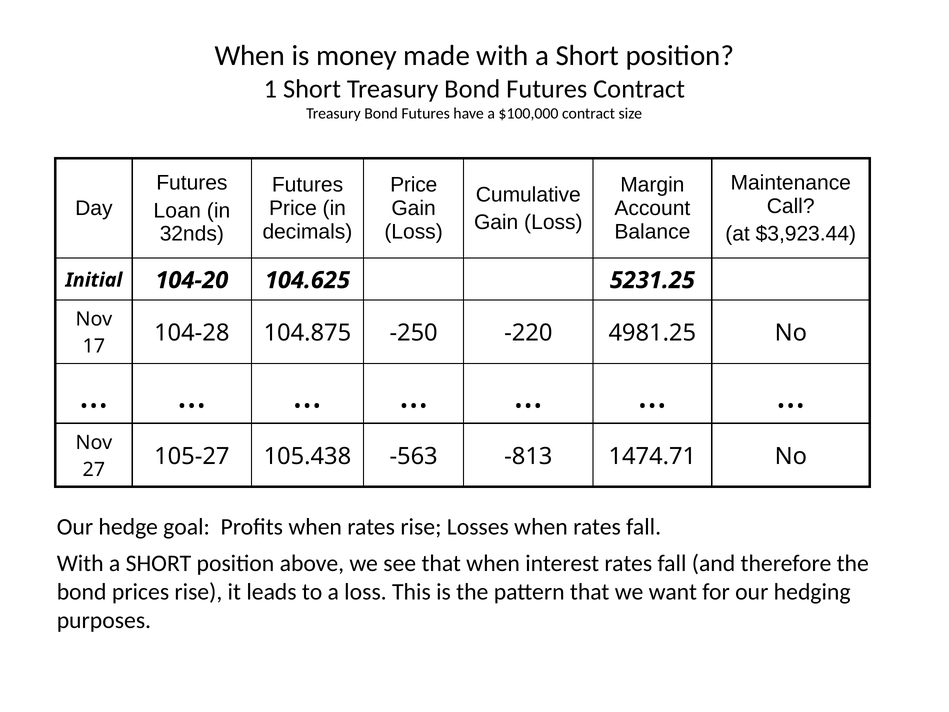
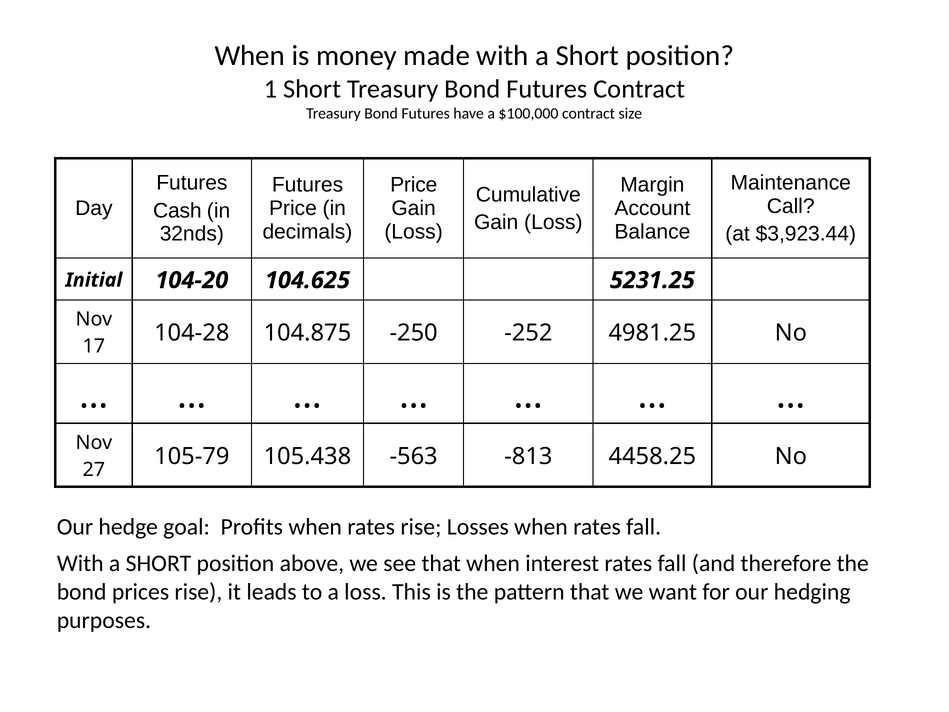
Loan: Loan -> Cash
-220: -220 -> -252
105-27: 105-27 -> 105-79
1474.71: 1474.71 -> 4458.25
